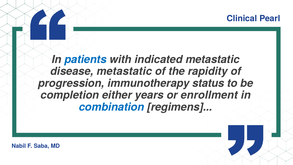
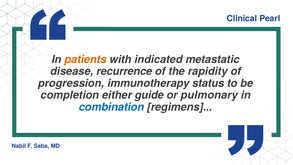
patients colour: blue -> orange
disease metastatic: metastatic -> recurrence
years: years -> guide
enrollment: enrollment -> pulmonary
